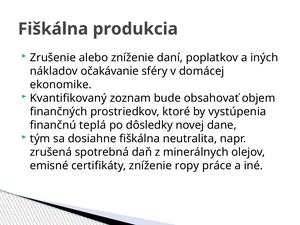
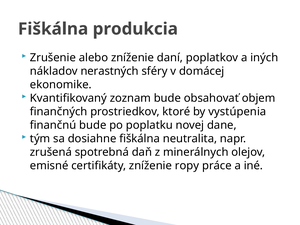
očakávanie: očakávanie -> nerastných
finančnú teplá: teplá -> bude
dôsledky: dôsledky -> poplatku
